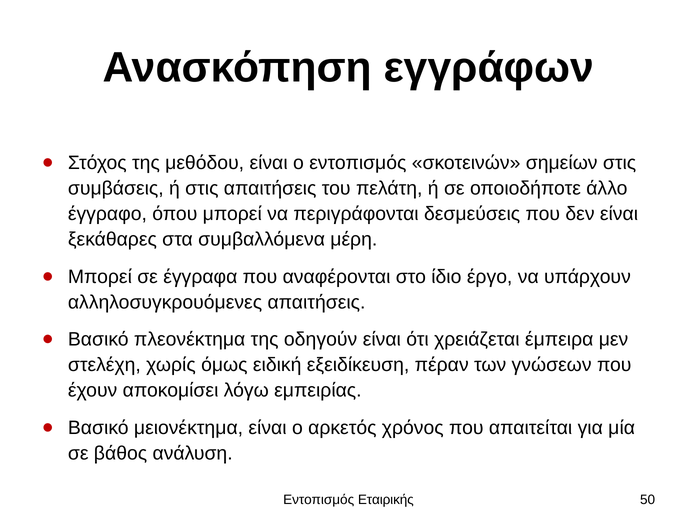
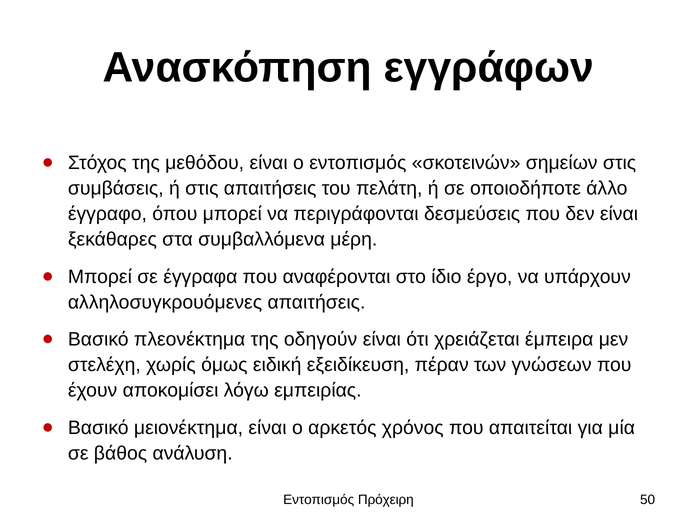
Εταιρικής: Εταιρικής -> Πρόχειρη
